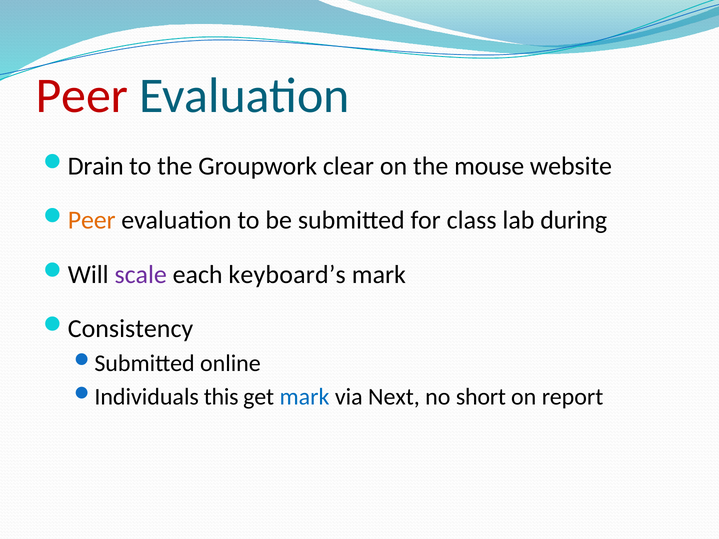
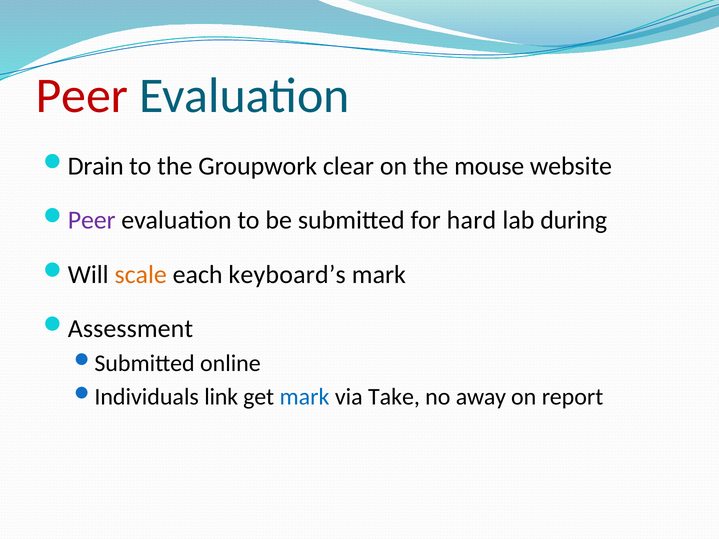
Peer at (92, 220) colour: orange -> purple
class: class -> hard
scale colour: purple -> orange
Consistency: Consistency -> Assessment
this: this -> link
Next: Next -> Take
short: short -> away
